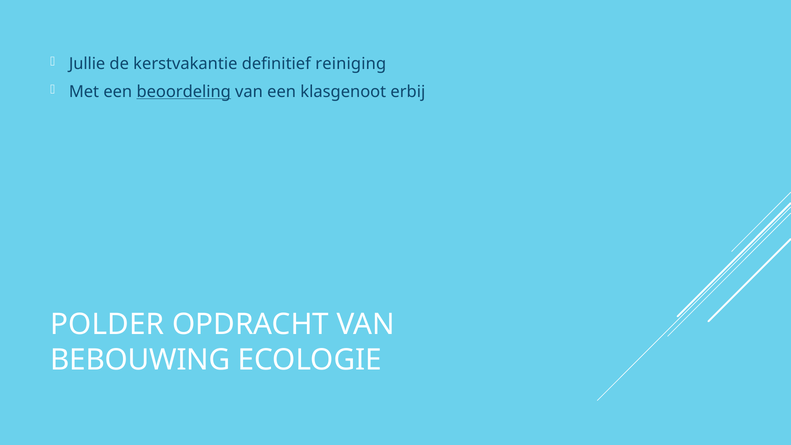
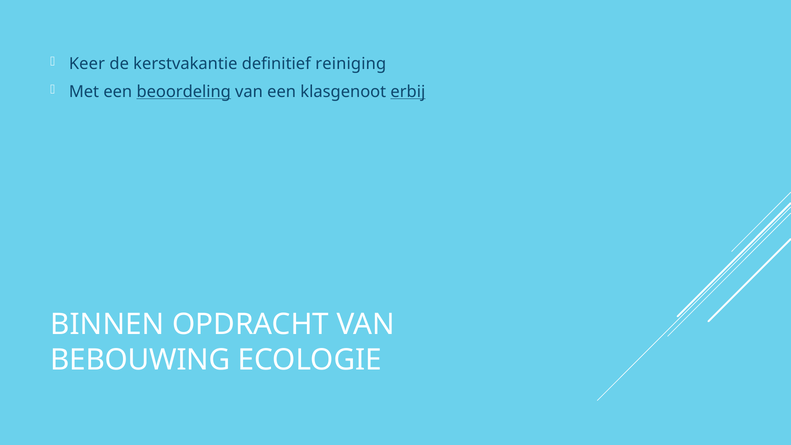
Jullie: Jullie -> Keer
erbij underline: none -> present
POLDER: POLDER -> BINNEN
